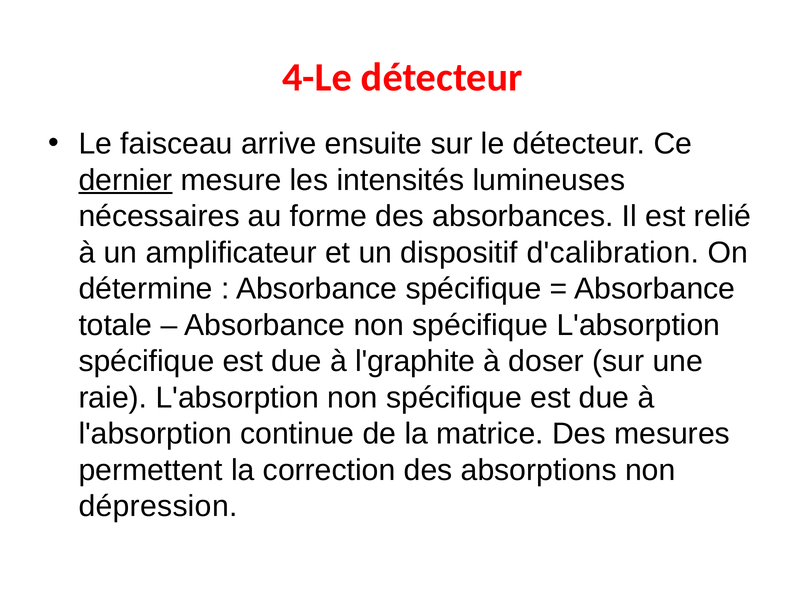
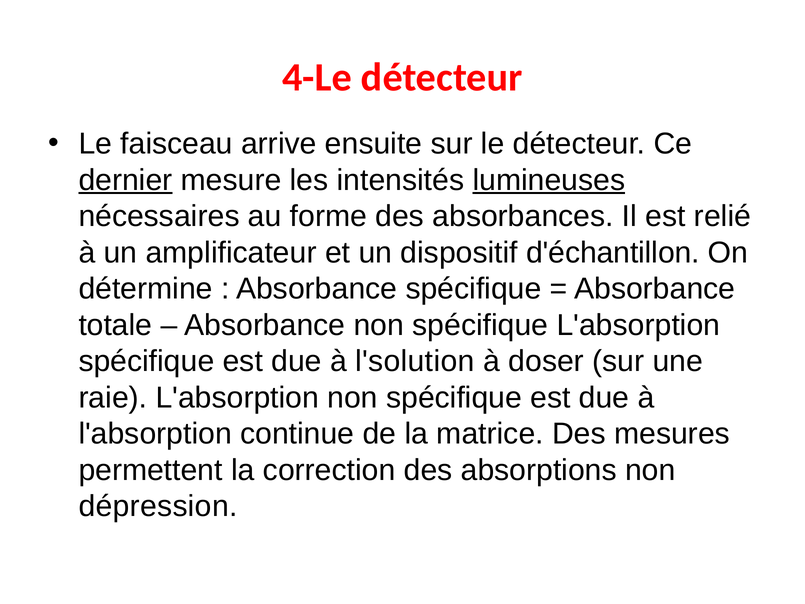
lumineuses underline: none -> present
d'calibration: d'calibration -> d'échantillon
l'graphite: l'graphite -> l'solution
